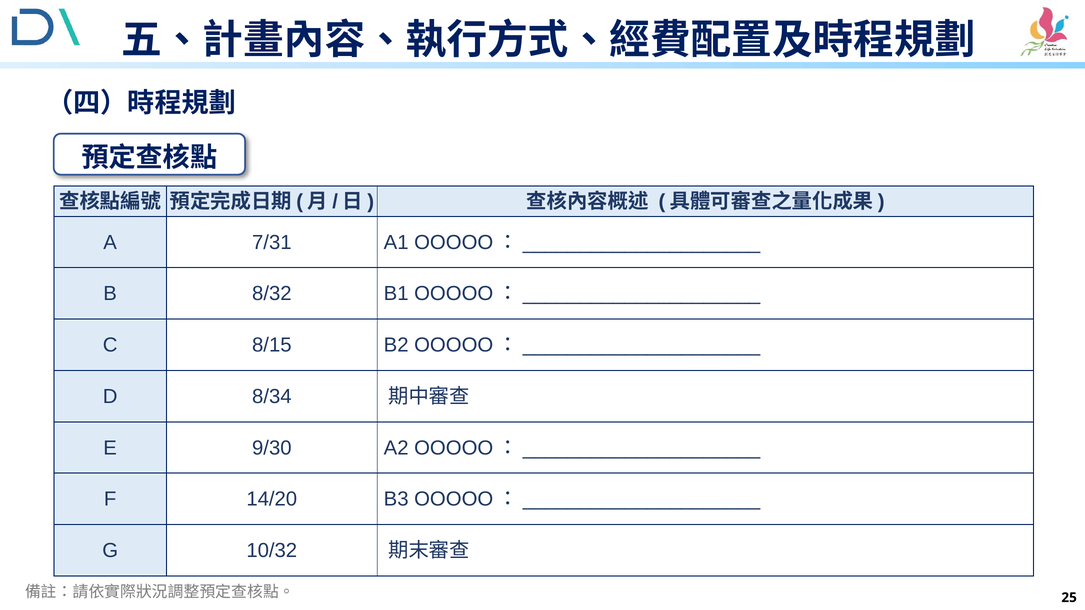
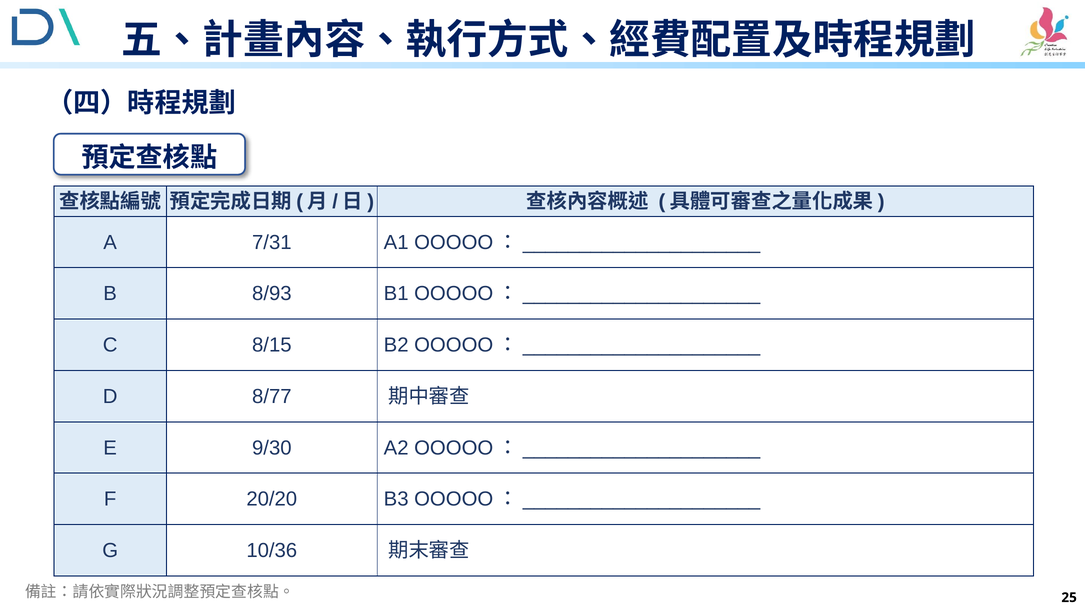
8/32: 8/32 -> 8/93
8/34: 8/34 -> 8/77
14/20: 14/20 -> 20/20
10/32: 10/32 -> 10/36
